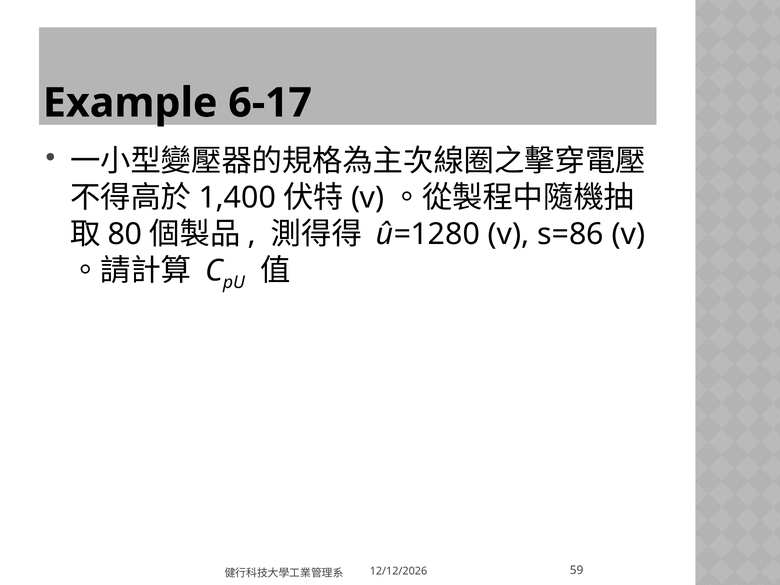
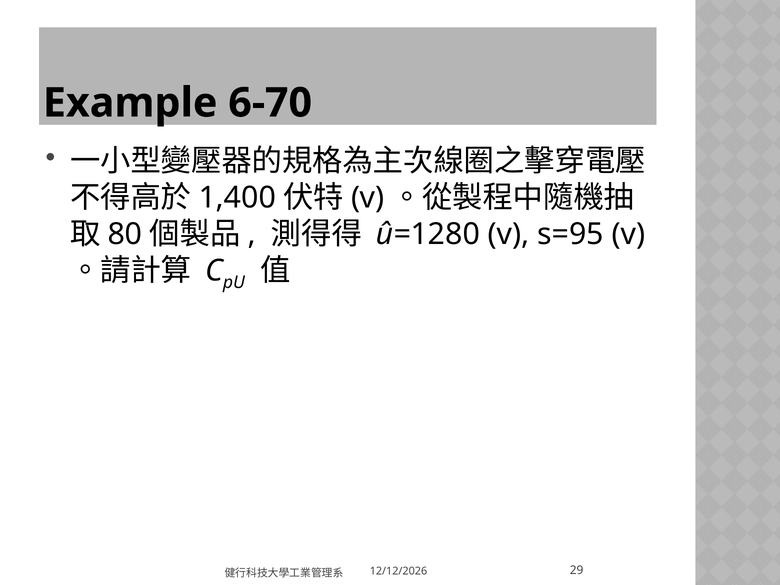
6-17: 6-17 -> 6-70
s=86: s=86 -> s=95
59: 59 -> 29
